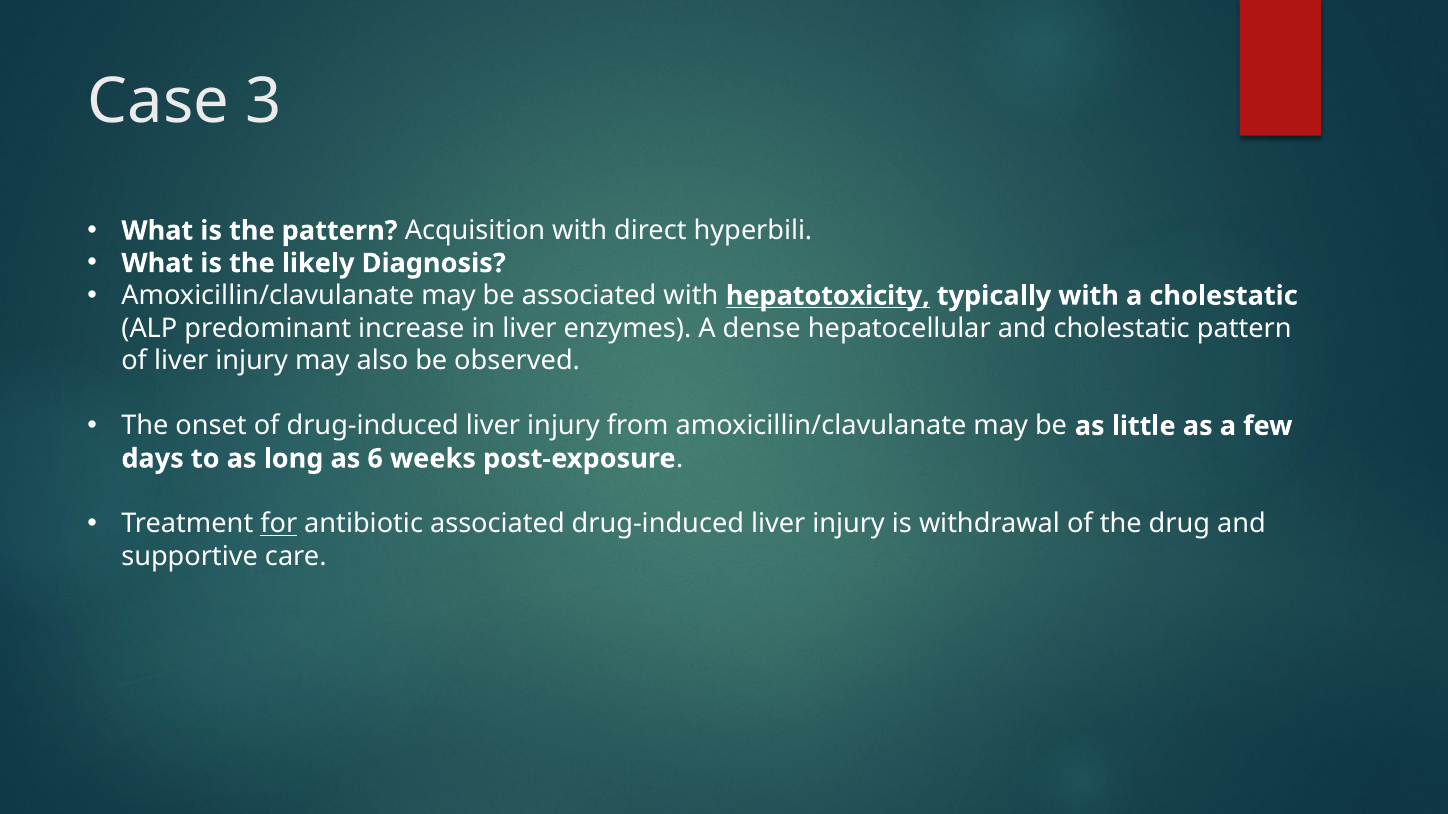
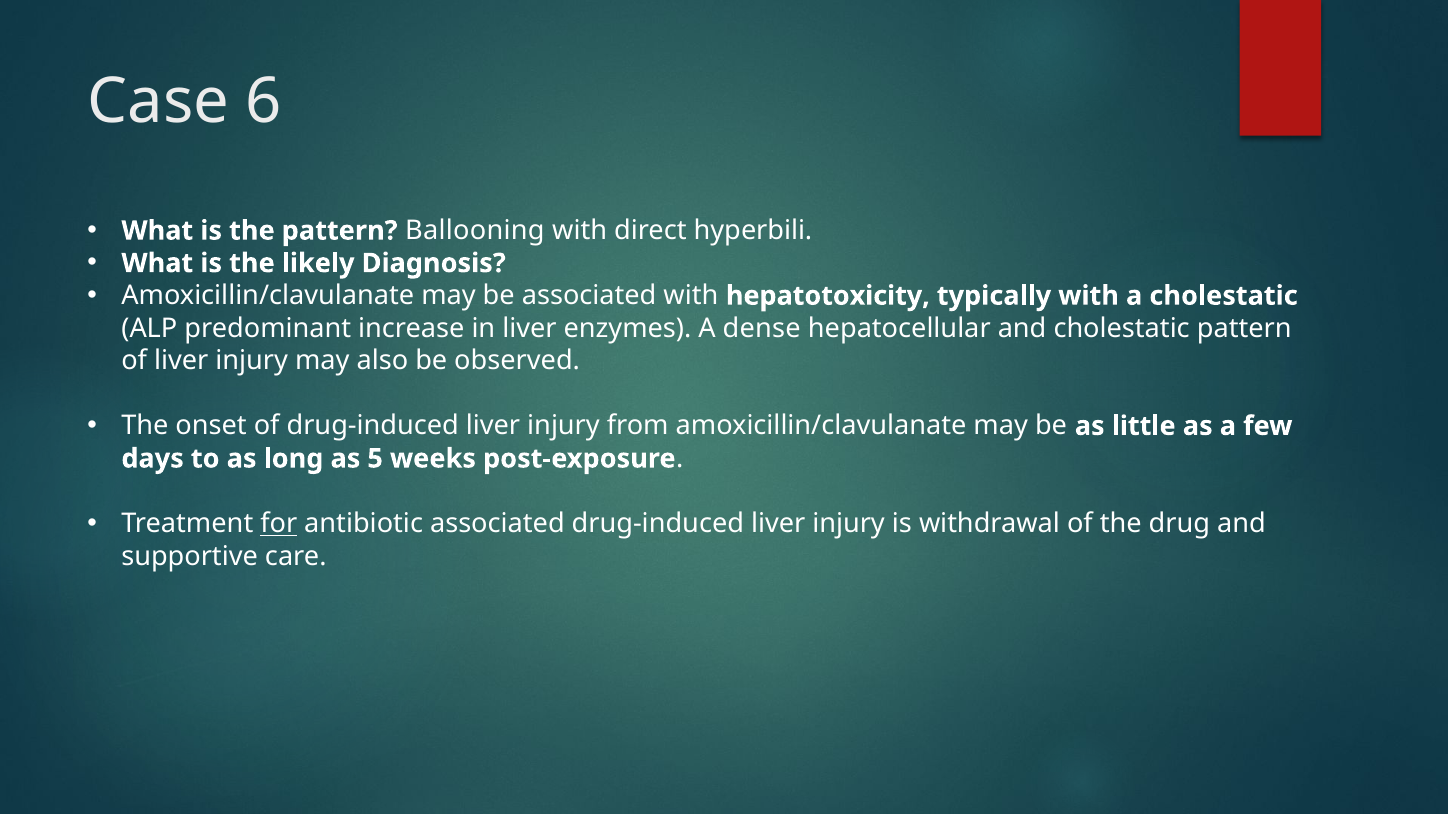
3: 3 -> 6
Acquisition: Acquisition -> Ballooning
hepatotoxicity underline: present -> none
6: 6 -> 5
